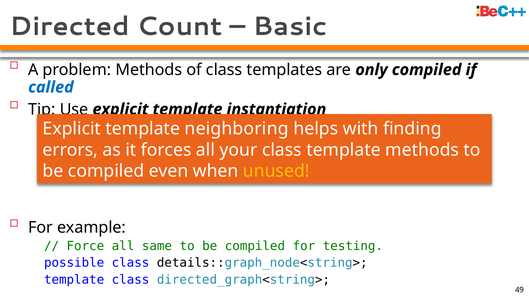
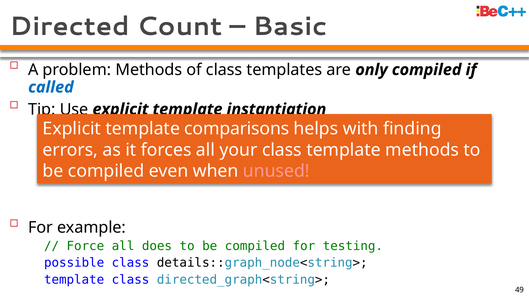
neighboring: neighboring -> comparisons
unused colour: yellow -> pink
same: same -> does
